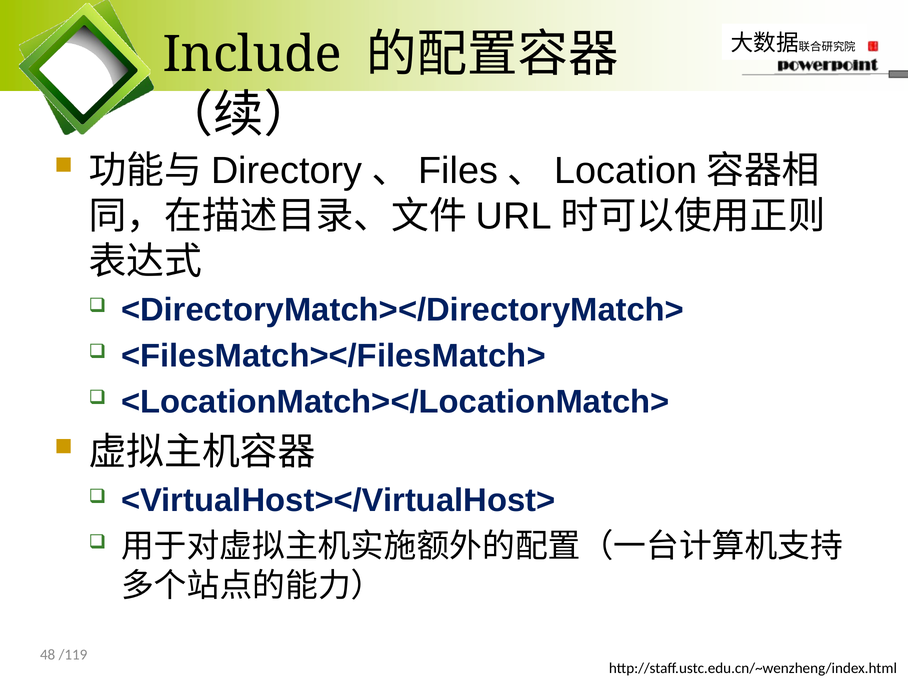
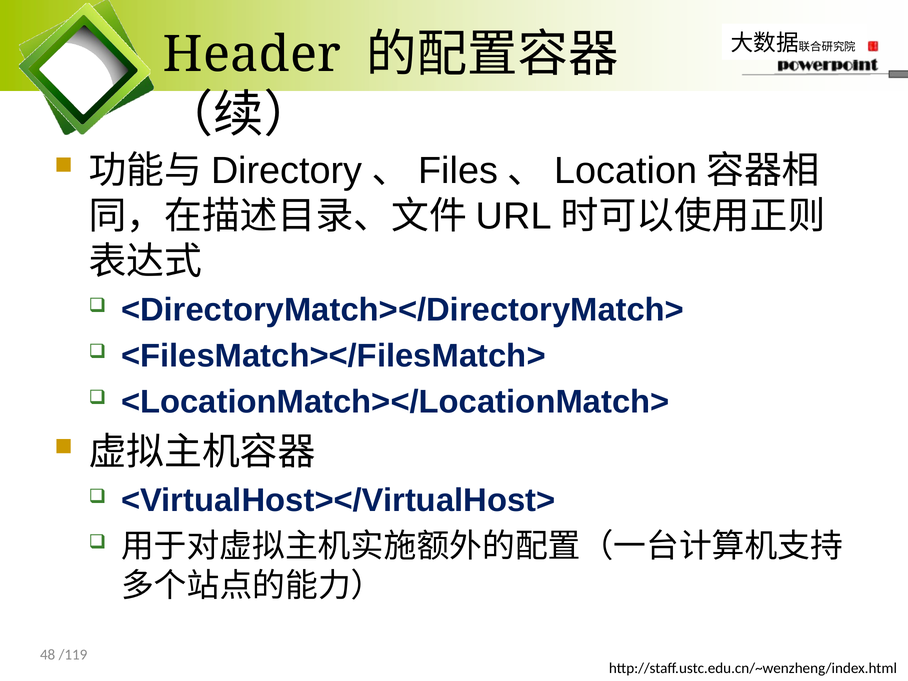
Include: Include -> Header
